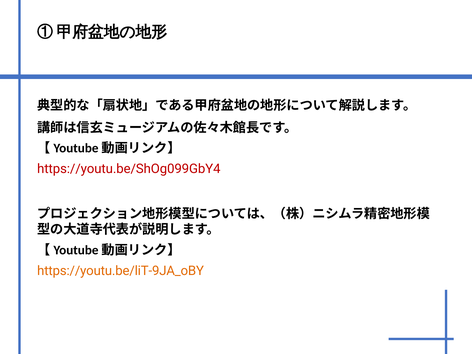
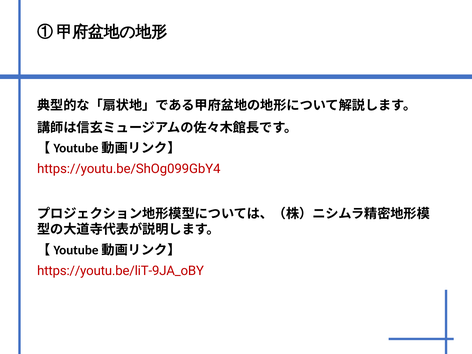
https://youtu.be/liT-9JA_oBY colour: orange -> red
